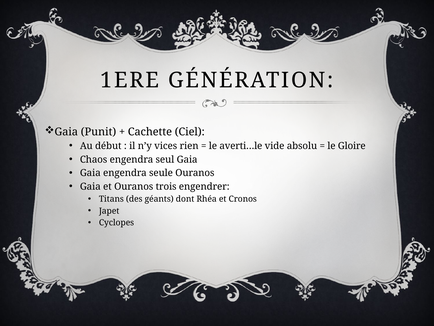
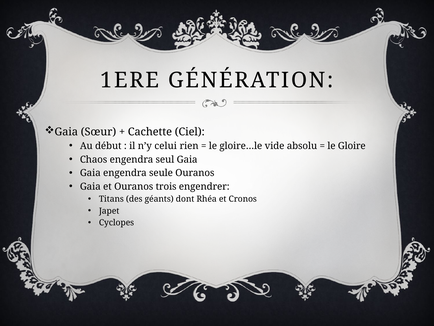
Punit: Punit -> Sœur
vices: vices -> celui
averti…le: averti…le -> gloire…le
